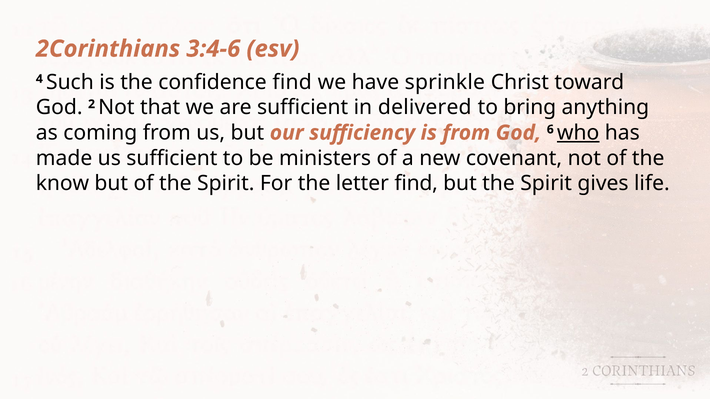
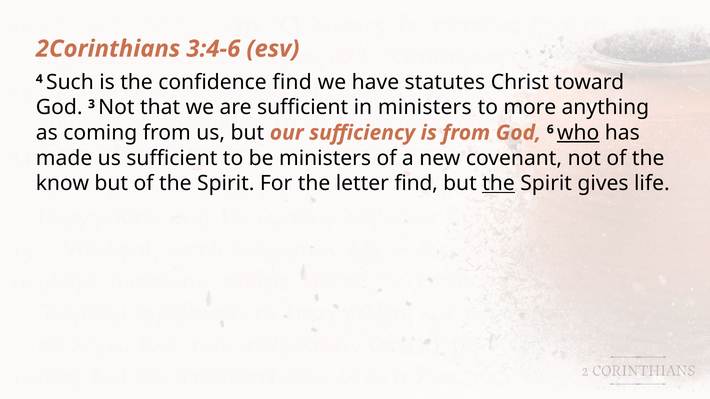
sprinkle: sprinkle -> statutes
2: 2 -> 3
in delivered: delivered -> ministers
bring: bring -> more
the at (499, 183) underline: none -> present
